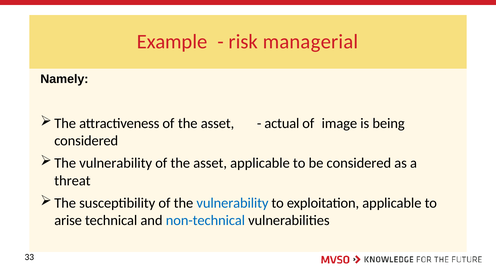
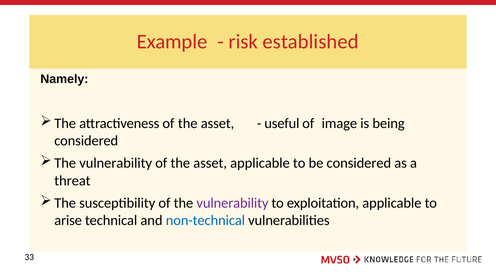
managerial: managerial -> established
actual: actual -> useful
vulnerability at (232, 203) colour: blue -> purple
